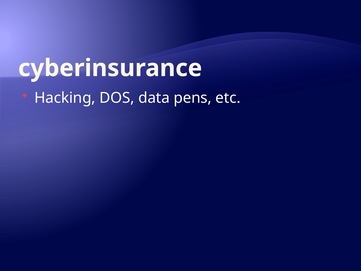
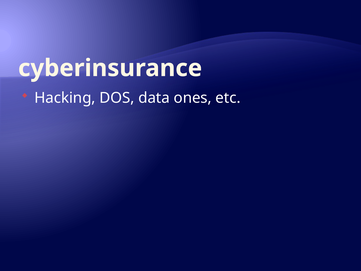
pens: pens -> ones
